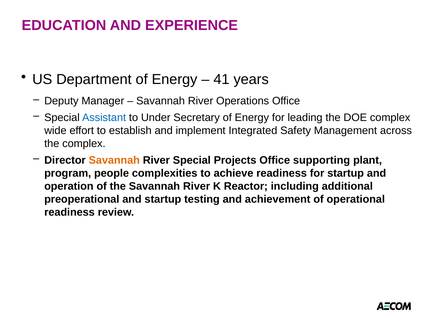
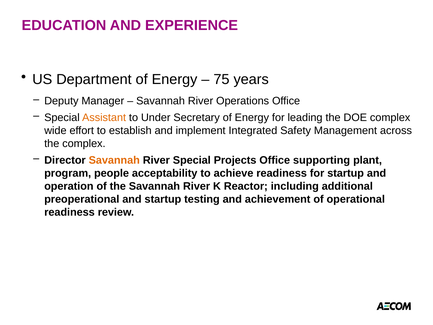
41: 41 -> 75
Assistant colour: blue -> orange
complexities: complexities -> acceptability
